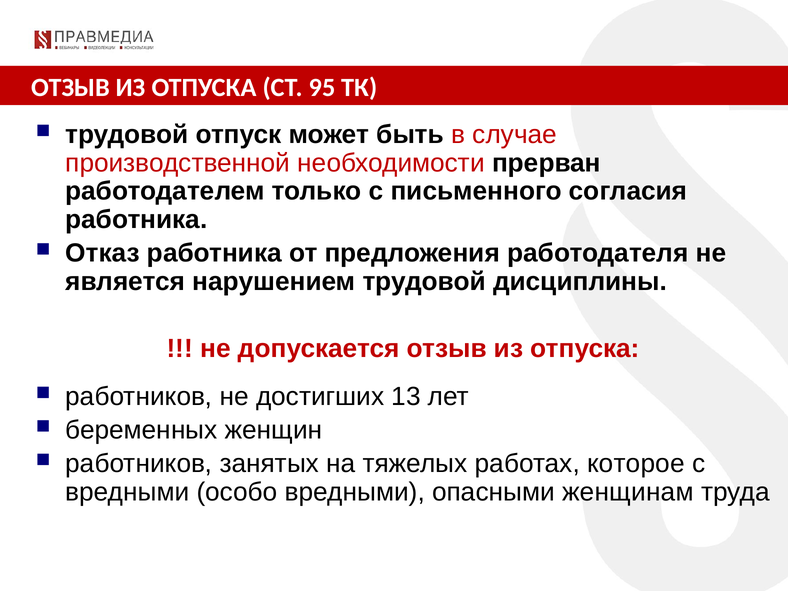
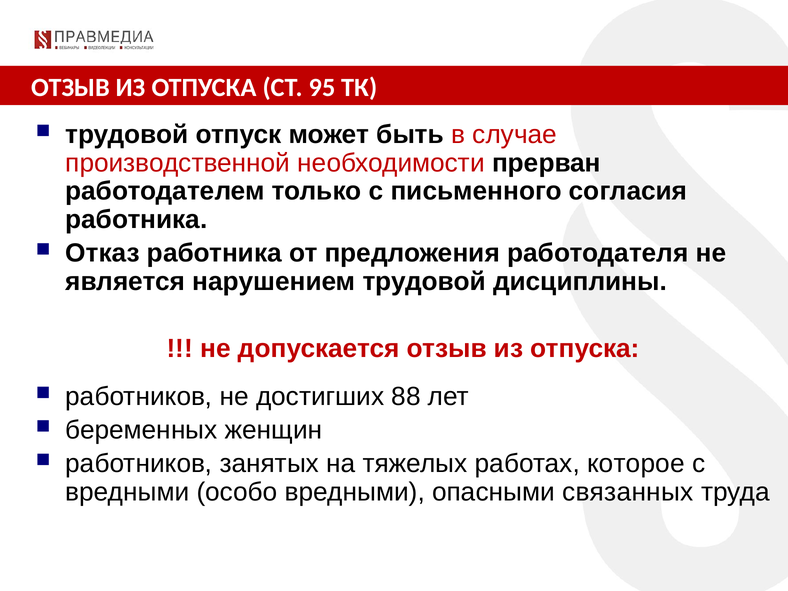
13: 13 -> 88
женщинам: женщинам -> связанных
